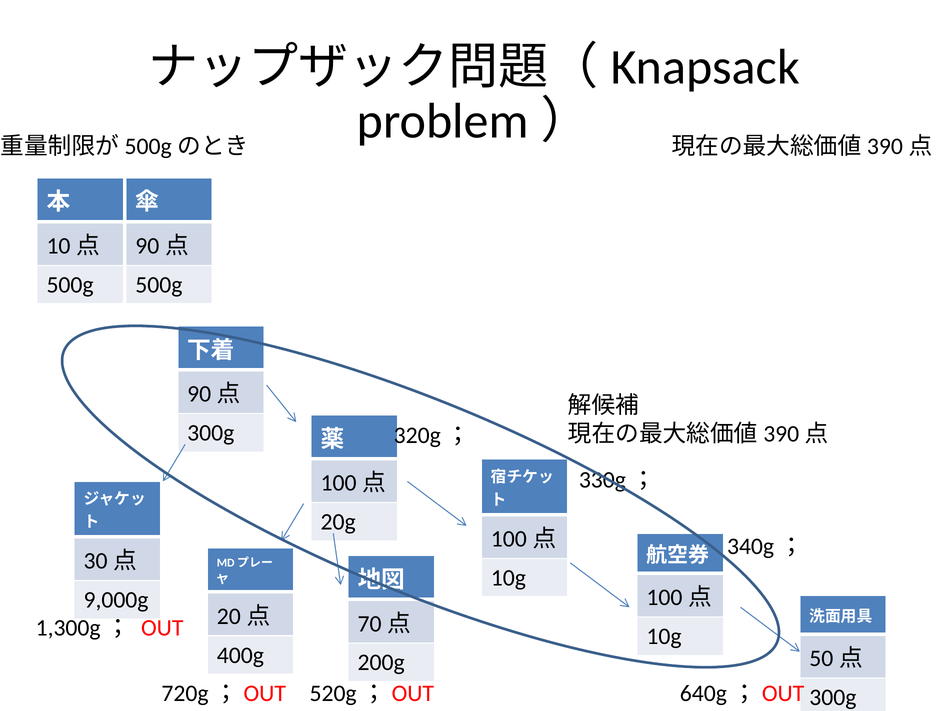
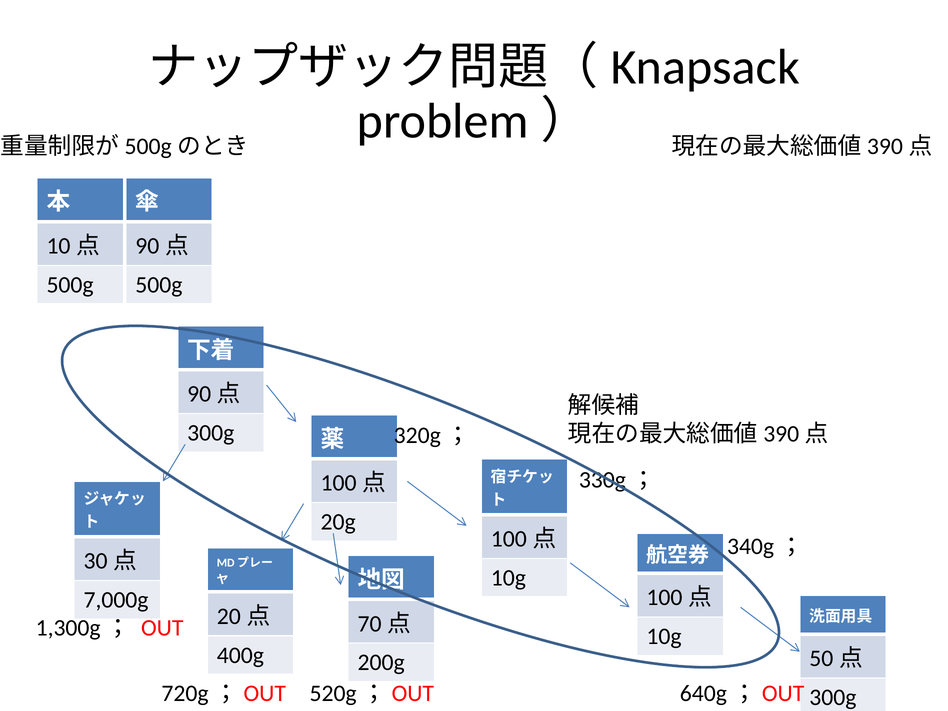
9,000g: 9,000g -> 7,000g
